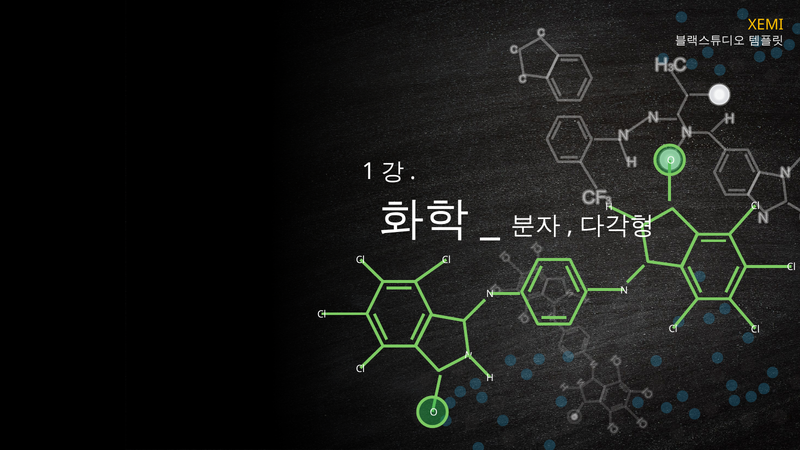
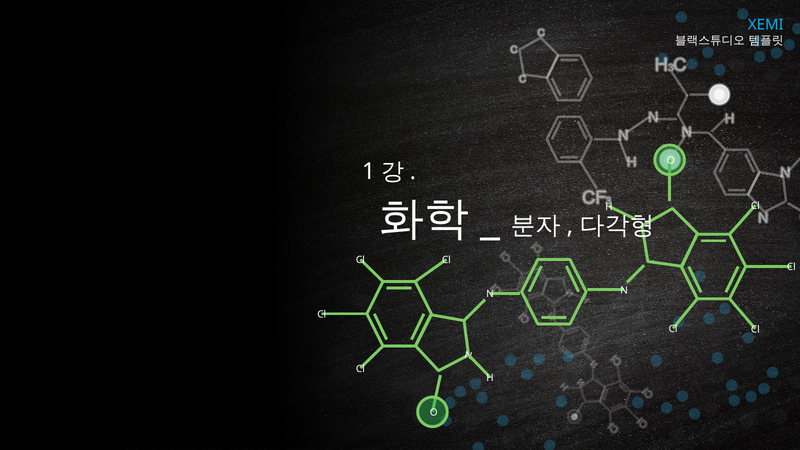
XEMI colour: yellow -> light blue
